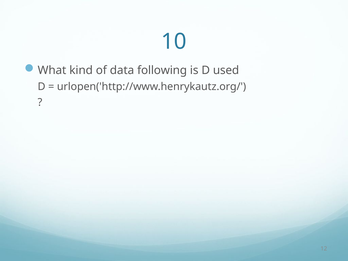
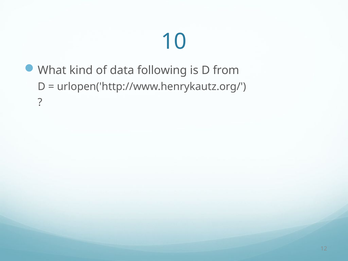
used: used -> from
